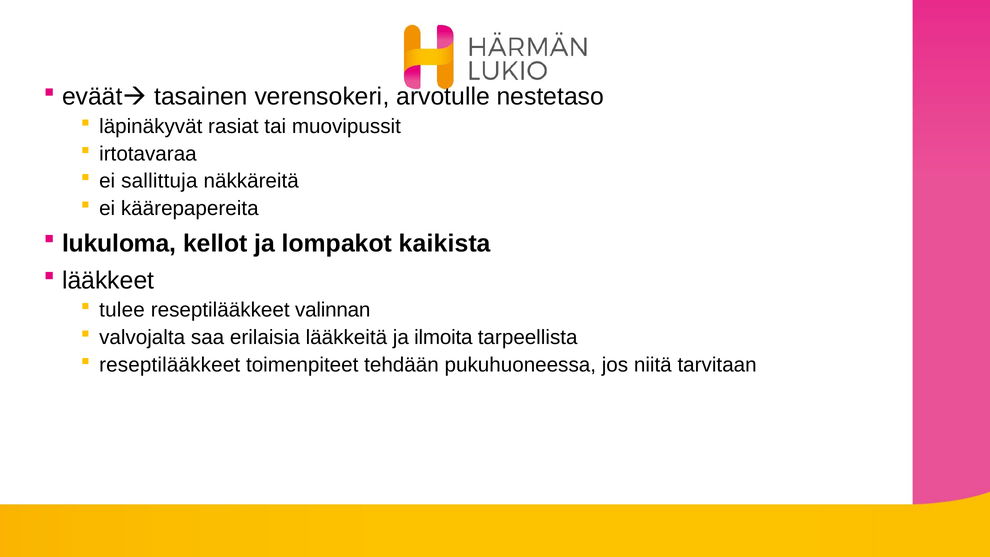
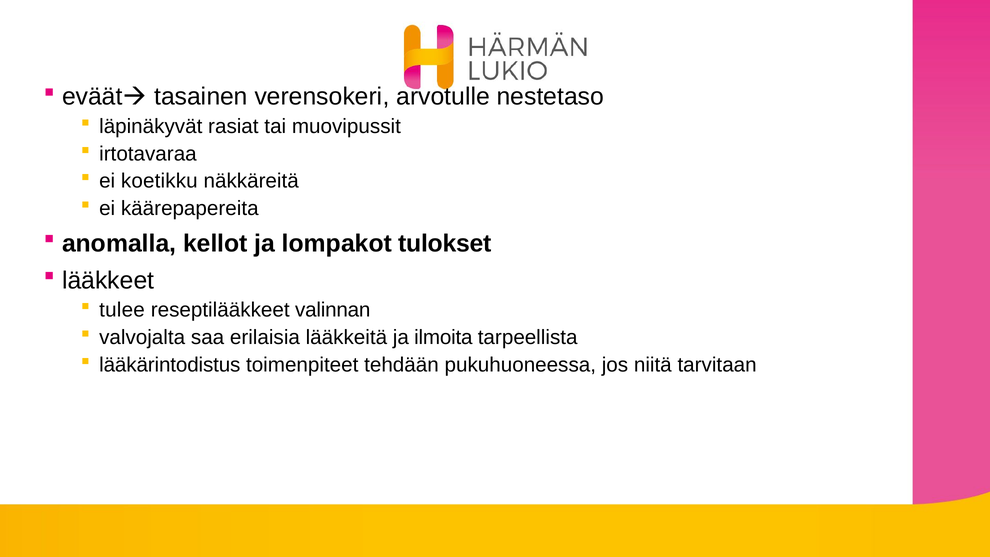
sallittuja: sallittuja -> koetikku
lukuloma: lukuloma -> anomalla
kaikista: kaikista -> tulokset
reseptilääkkeet at (170, 365): reseptilääkkeet -> lääkärintodistus
